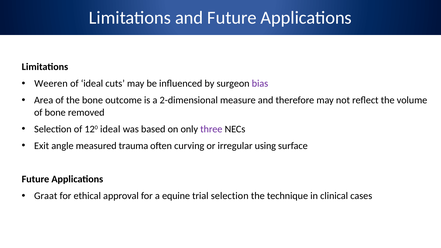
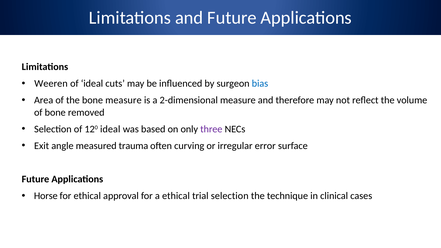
bias colour: purple -> blue
bone outcome: outcome -> measure
using: using -> error
Graat: Graat -> Horse
a equine: equine -> ethical
